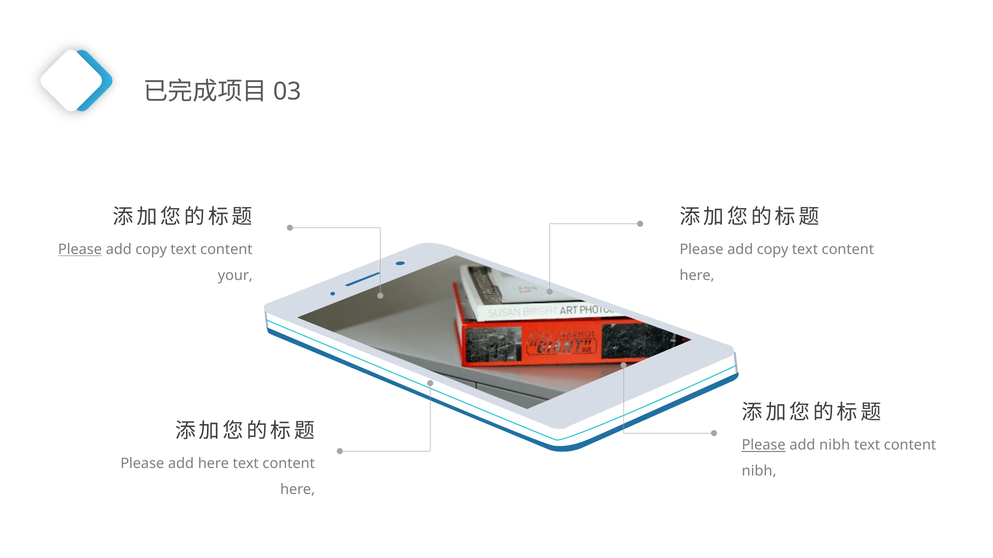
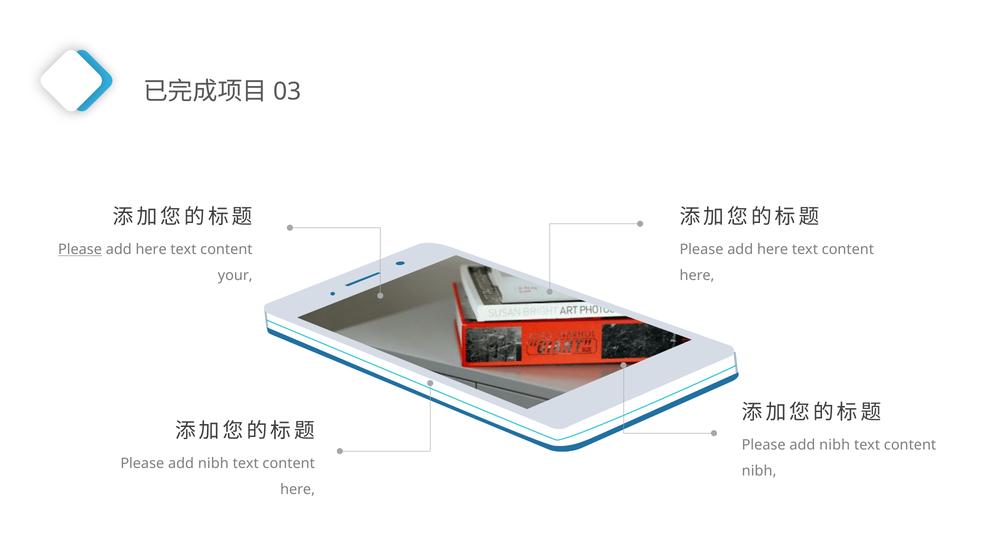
copy at (151, 250): copy -> here
copy at (773, 250): copy -> here
Please at (764, 446) underline: present -> none
here at (213, 464): here -> nibh
